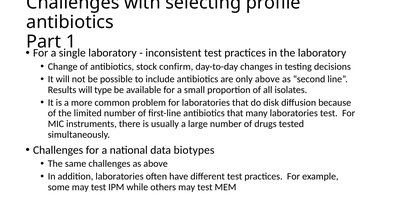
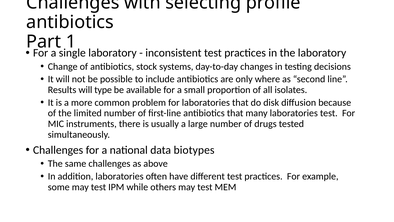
confirm: confirm -> systems
only above: above -> where
